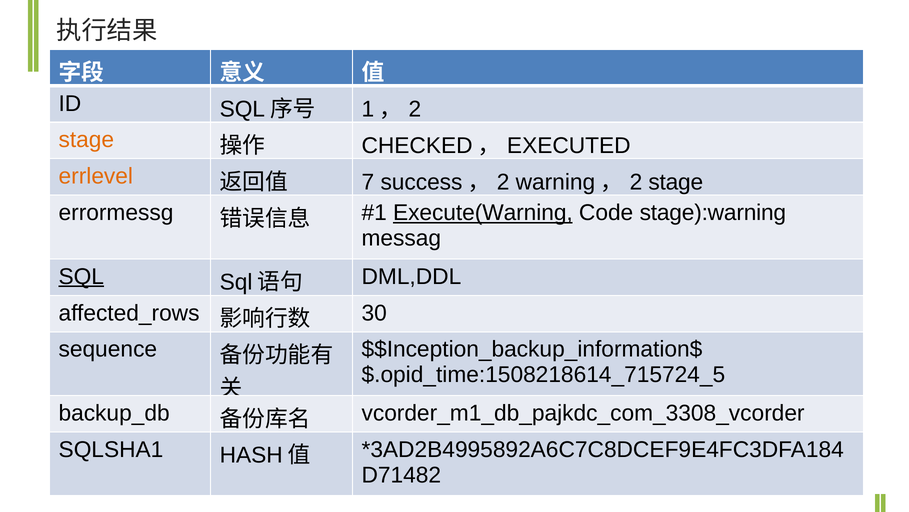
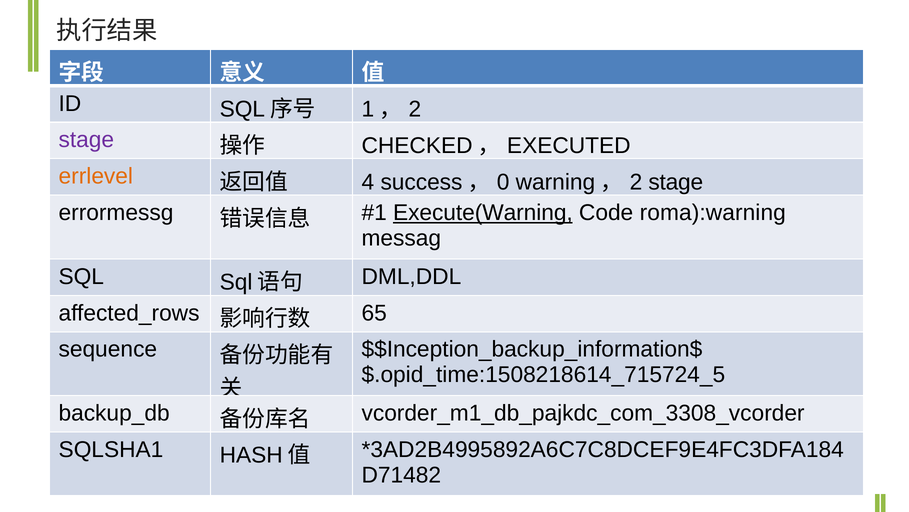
stage at (86, 140) colour: orange -> purple
7: 7 -> 4
2 at (503, 182): 2 -> 0
stage):warning: stage):warning -> roma):warning
SQL underline: present -> none
30: 30 -> 65
